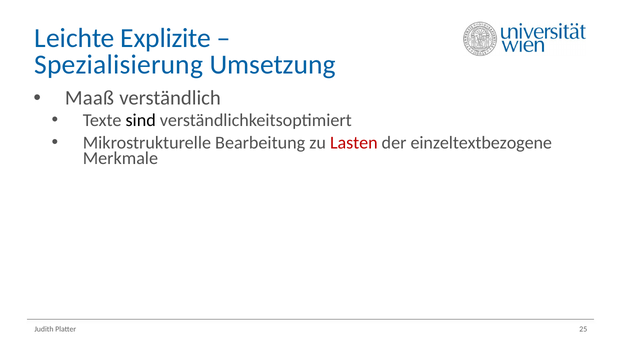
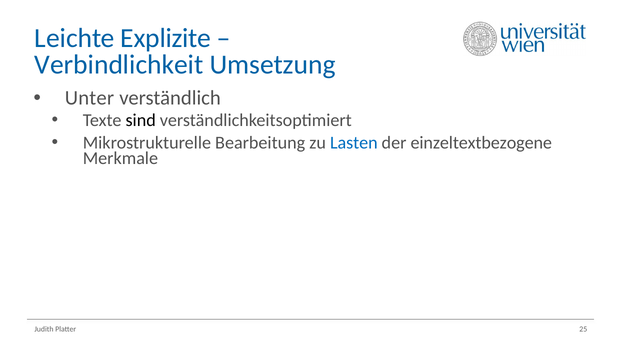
Spezialisierung: Spezialisierung -> Verbindlichkeit
Maaß: Maaß -> Unter
Lasten colour: red -> blue
